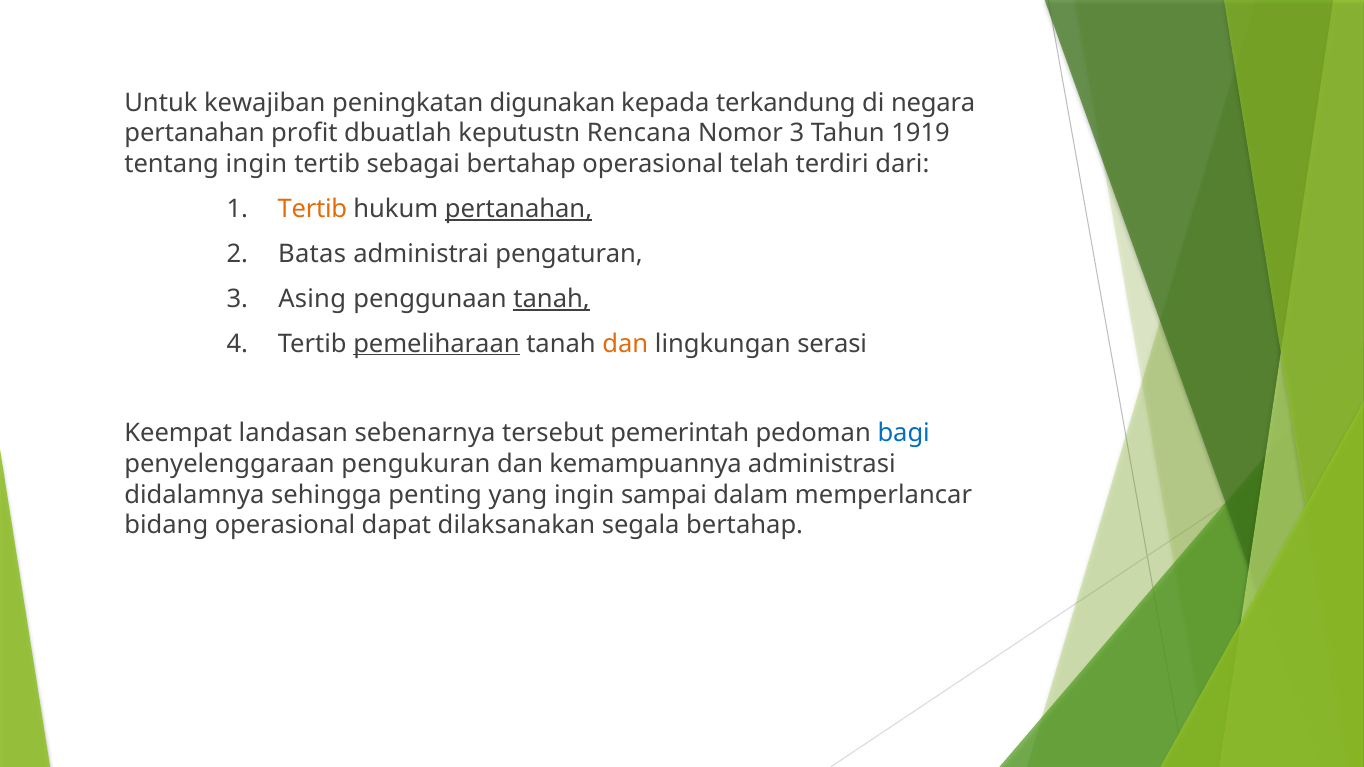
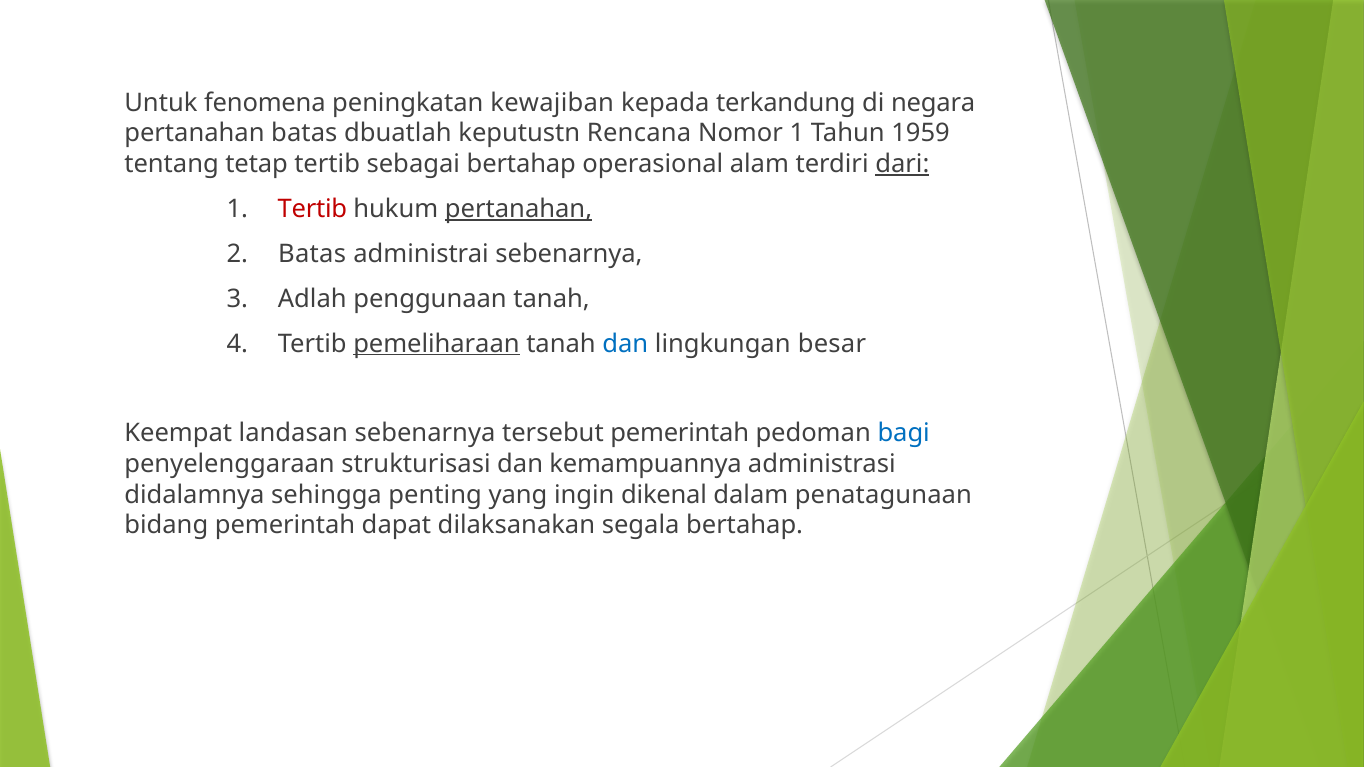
kewajiban: kewajiban -> fenomena
digunakan: digunakan -> kewajiban
pertanahan profit: profit -> batas
Nomor 3: 3 -> 1
1919: 1919 -> 1959
tentang ingin: ingin -> tetap
telah: telah -> alam
dari underline: none -> present
Tertib at (312, 209) colour: orange -> red
administrai pengaturan: pengaturan -> sebenarnya
Asing: Asing -> Adlah
tanah at (552, 299) underline: present -> none
dan at (625, 344) colour: orange -> blue
serasi: serasi -> besar
pengukuran: pengukuran -> strukturisasi
sampai: sampai -> dikenal
memperlancar: memperlancar -> penatagunaan
bidang operasional: operasional -> pemerintah
